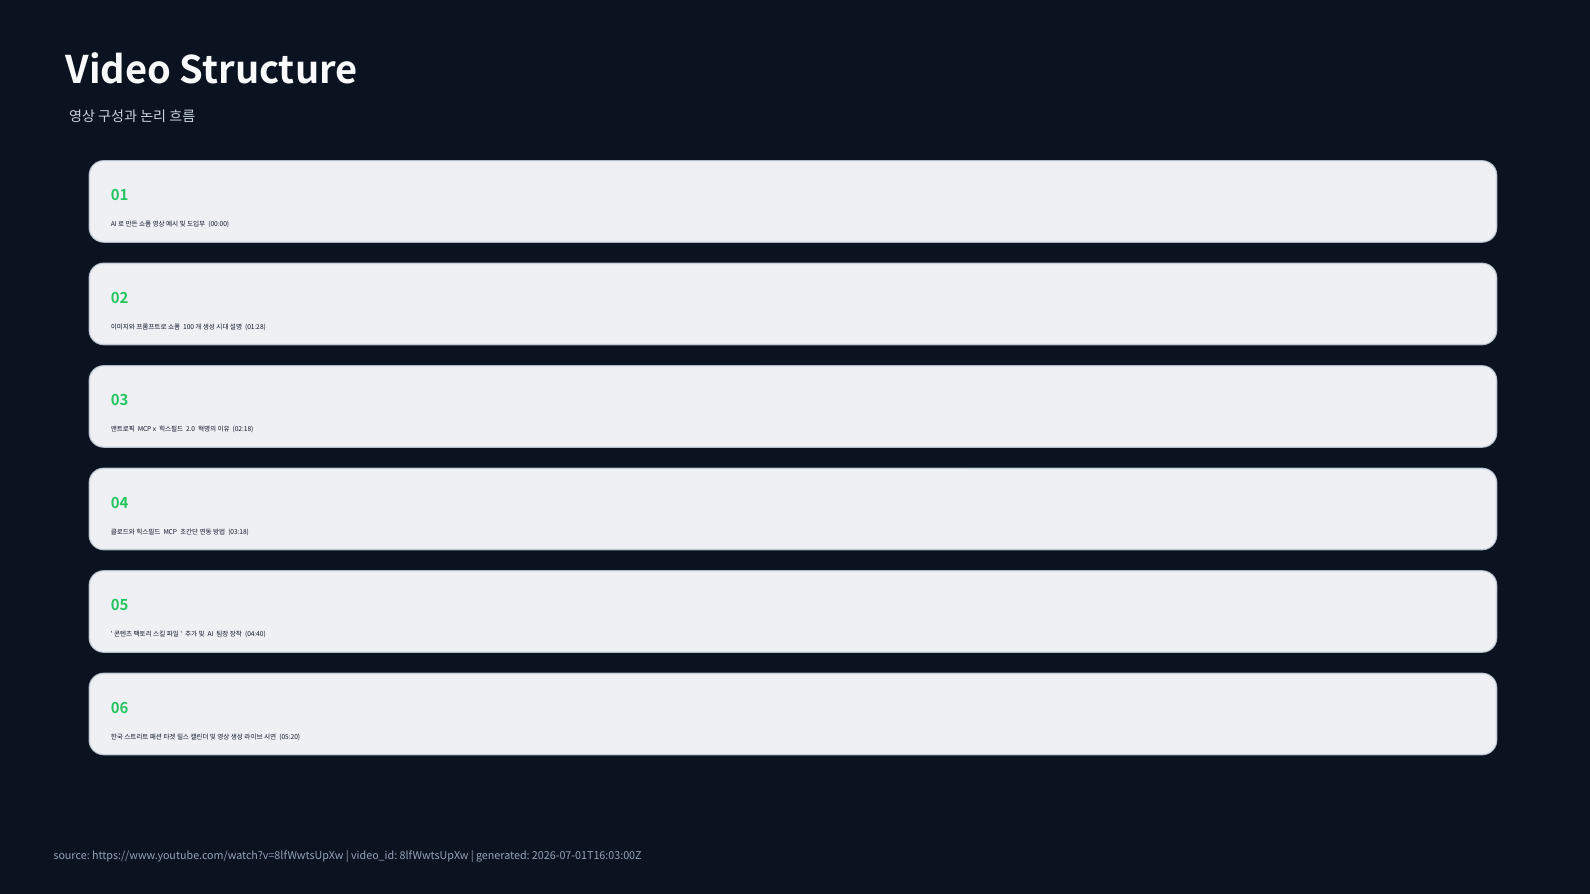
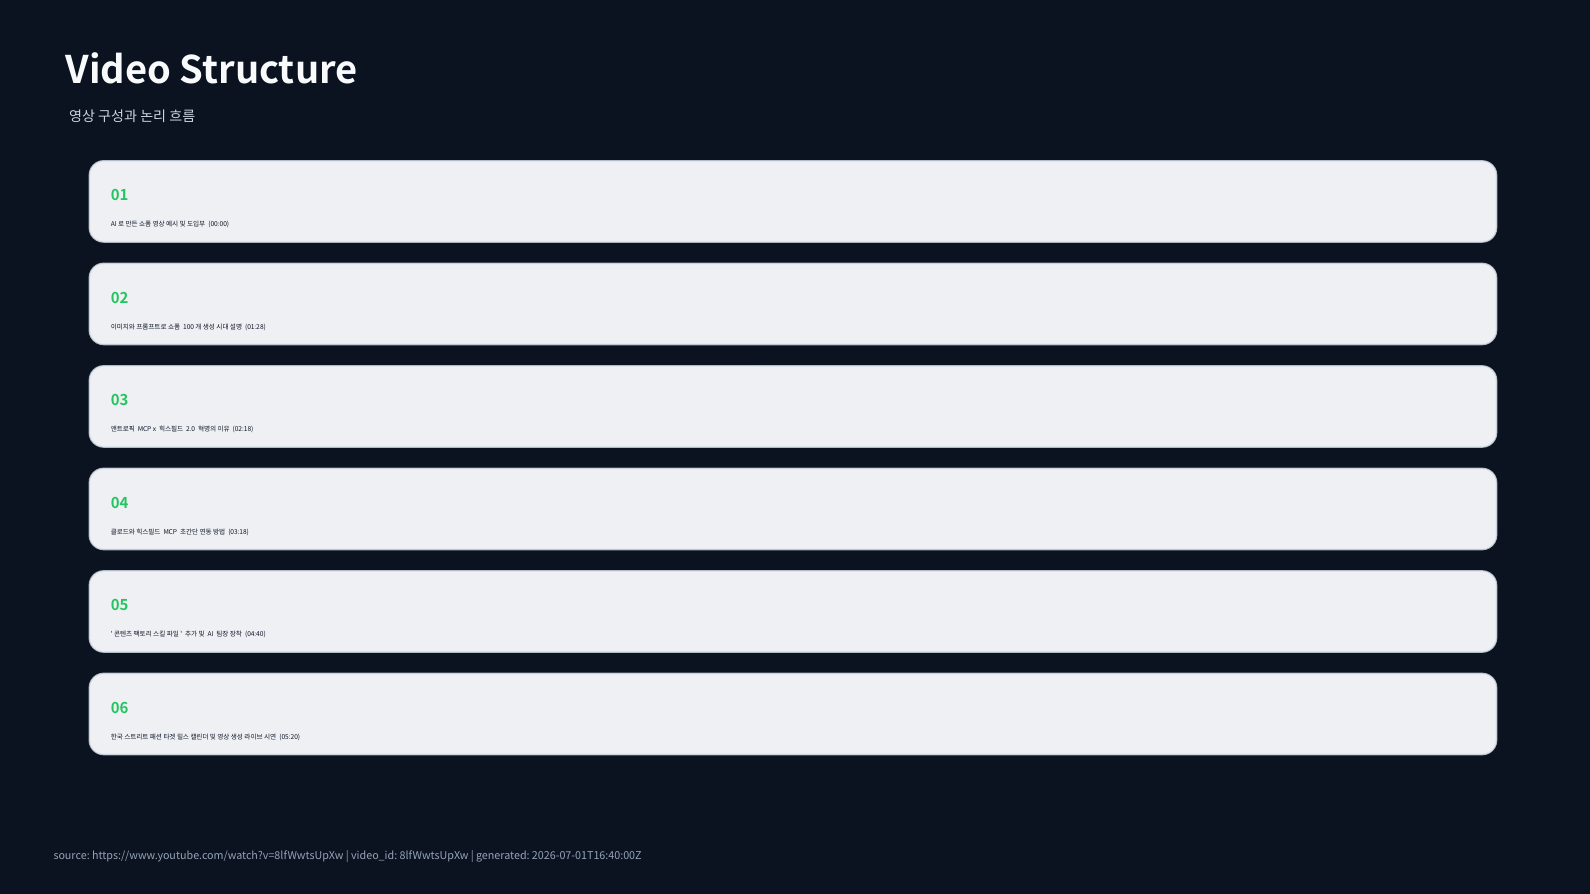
2026-07-01T16:03:00Z: 2026-07-01T16:03:00Z -> 2026-07-01T16:40:00Z
